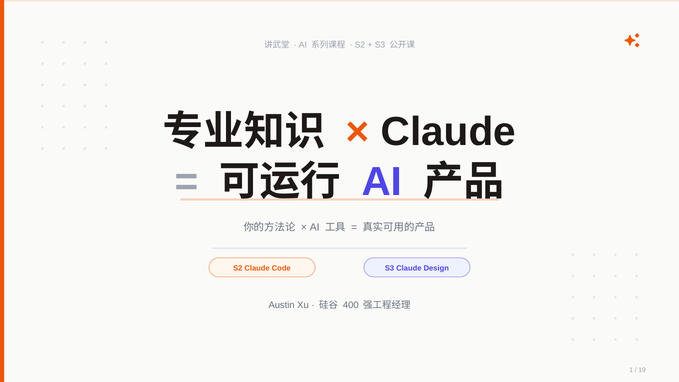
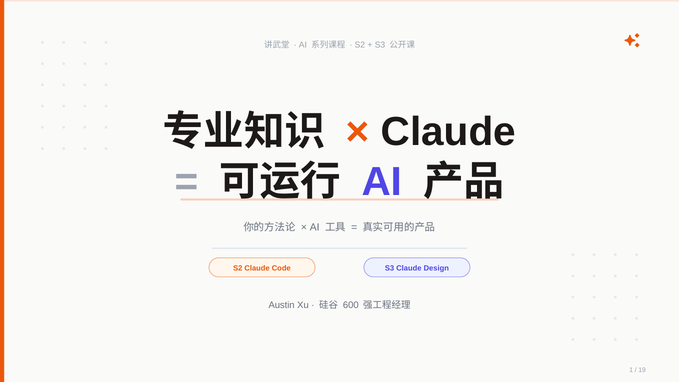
400: 400 -> 600
